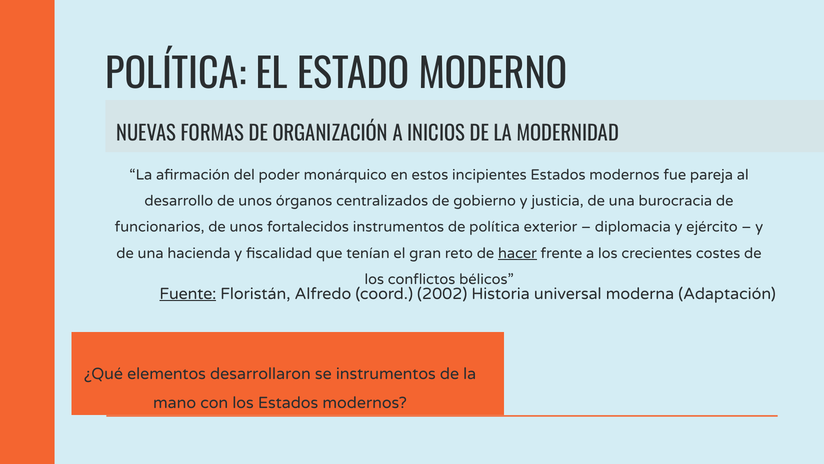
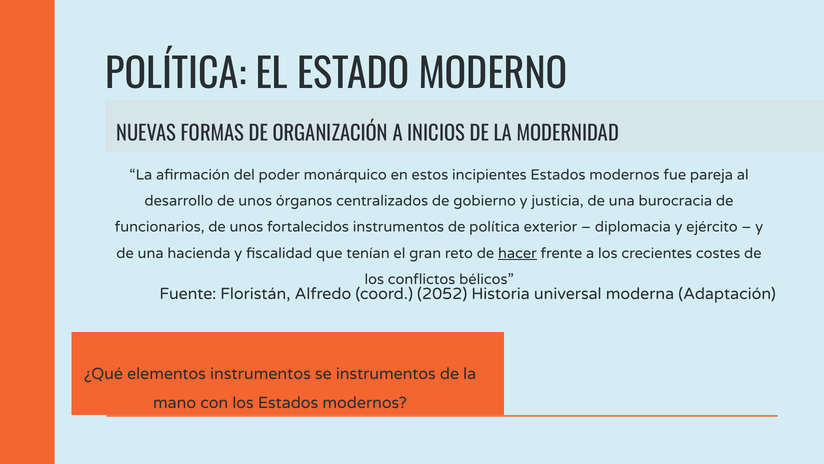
Fuente underline: present -> none
2002: 2002 -> 2052
elementos desarrollaron: desarrollaron -> instrumentos
